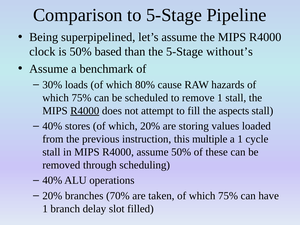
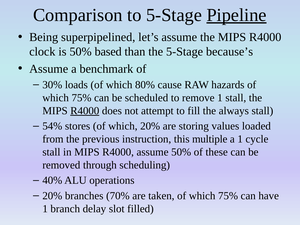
Pipeline underline: none -> present
without’s: without’s -> because’s
aspects: aspects -> always
40% at (52, 126): 40% -> 54%
